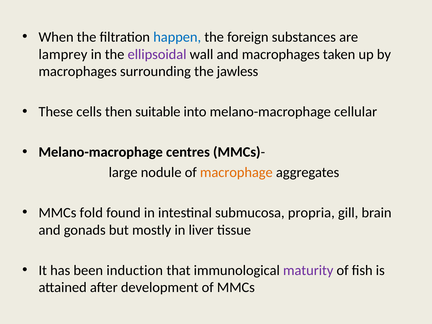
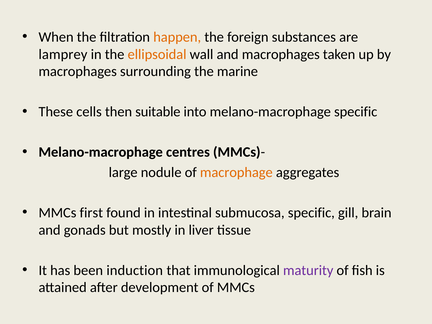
happen colour: blue -> orange
ellipsoidal colour: purple -> orange
jawless: jawless -> marine
melano-macrophage cellular: cellular -> specific
fold: fold -> first
submucosa propria: propria -> specific
